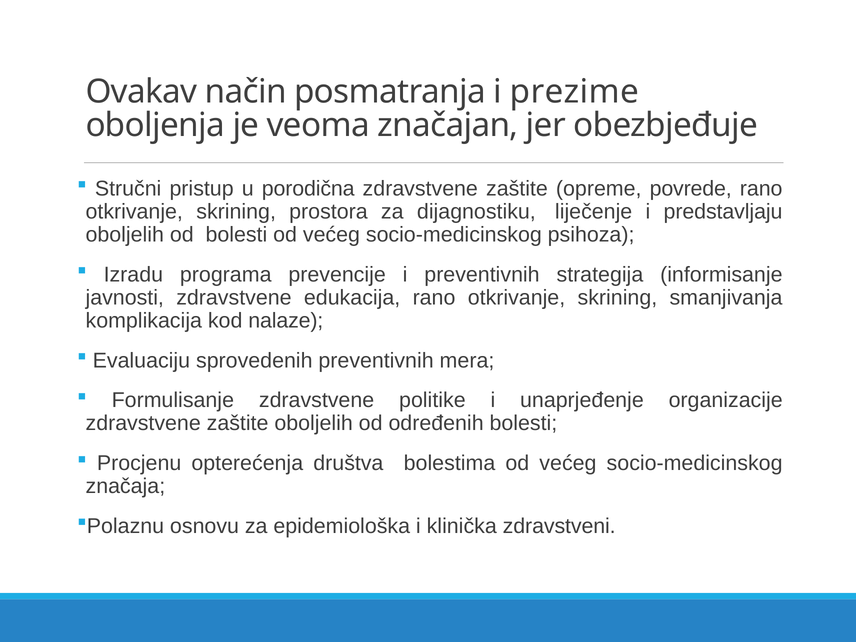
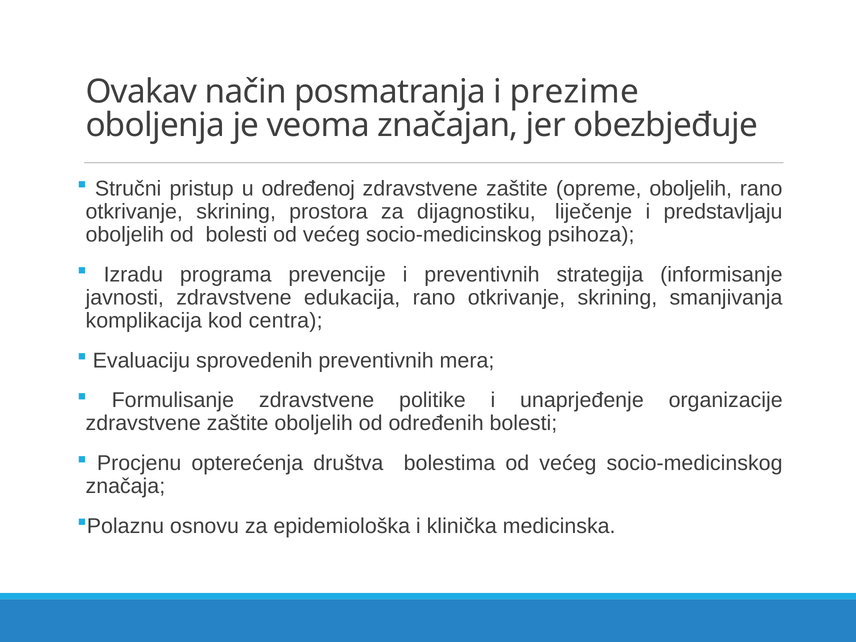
porodična: porodična -> određenoj
opreme povrede: povrede -> oboljelih
nalaze: nalaze -> centra
zdravstveni: zdravstveni -> medicinska
